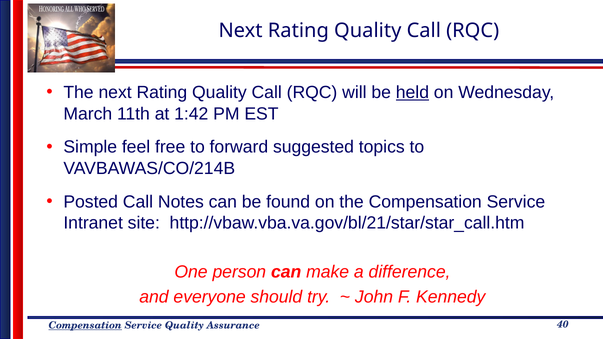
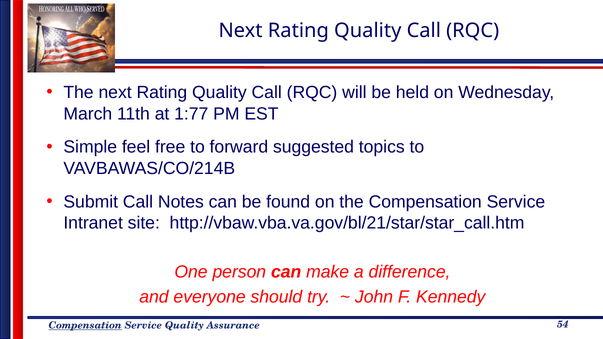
held underline: present -> none
1:42: 1:42 -> 1:77
Posted: Posted -> Submit
40: 40 -> 54
